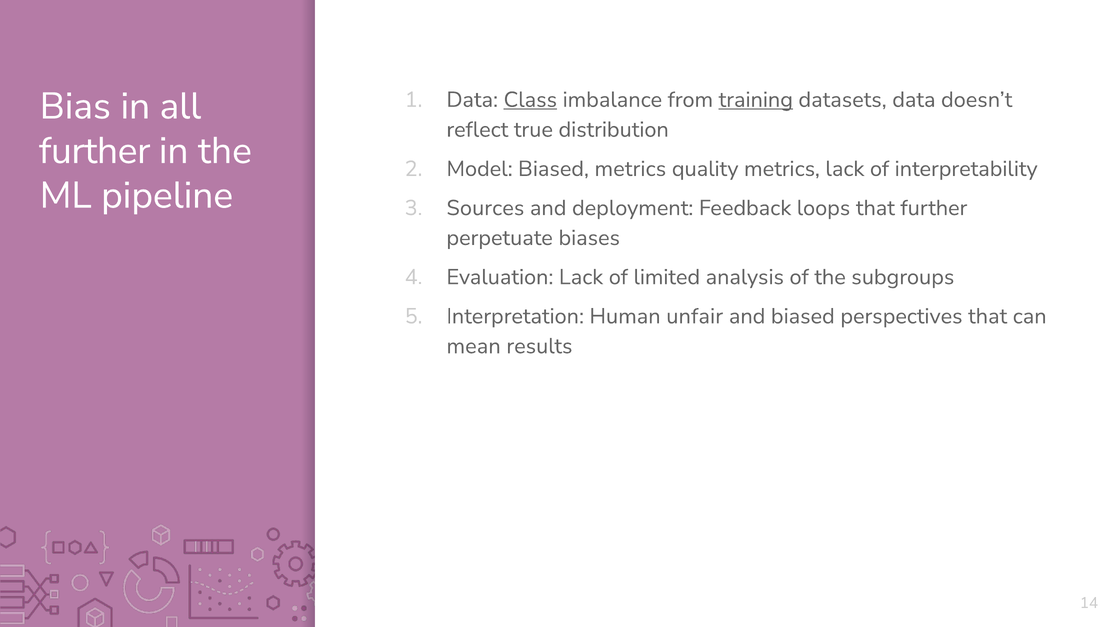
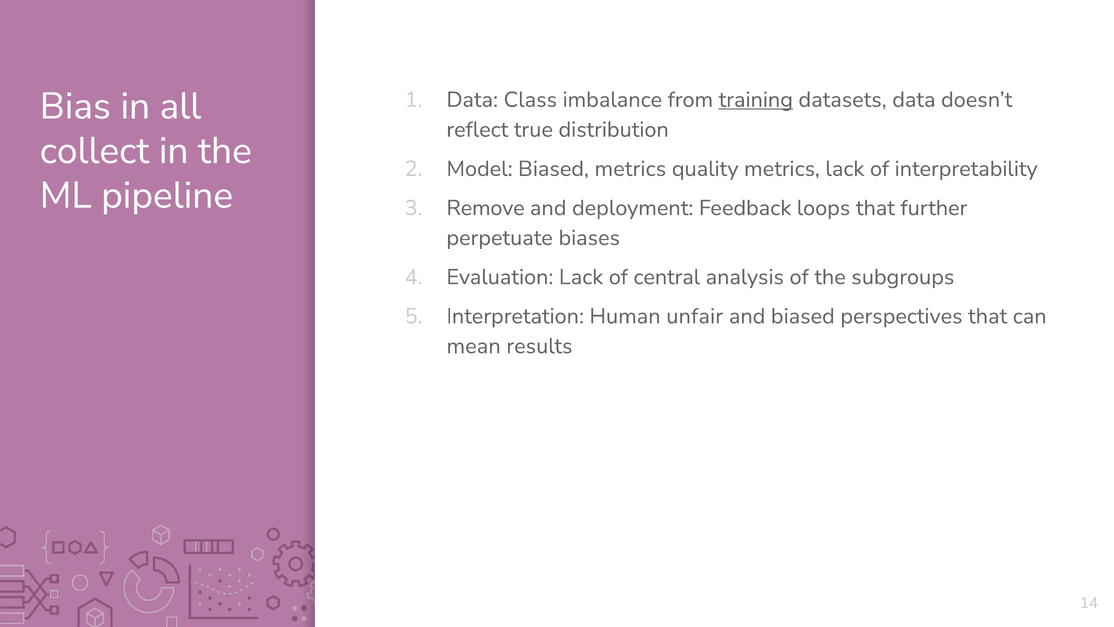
Class underline: present -> none
further at (95, 151): further -> collect
Sources: Sources -> Remove
limited: limited -> central
